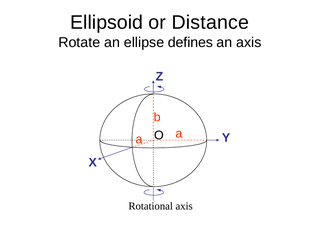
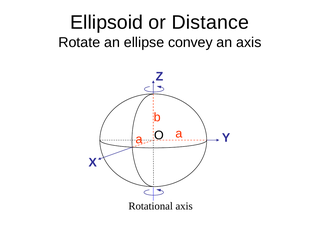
defines: defines -> convey
